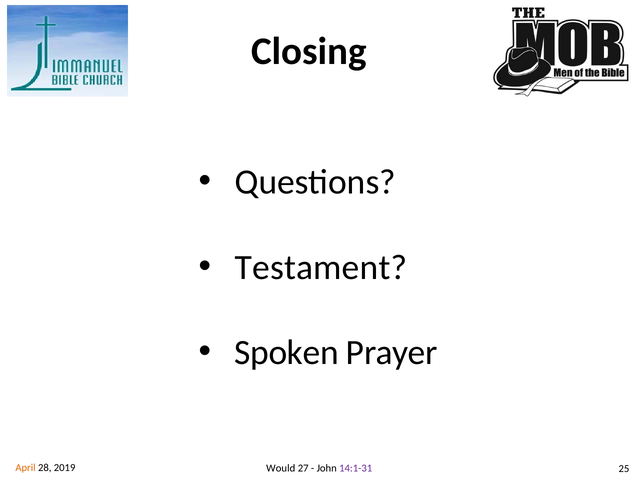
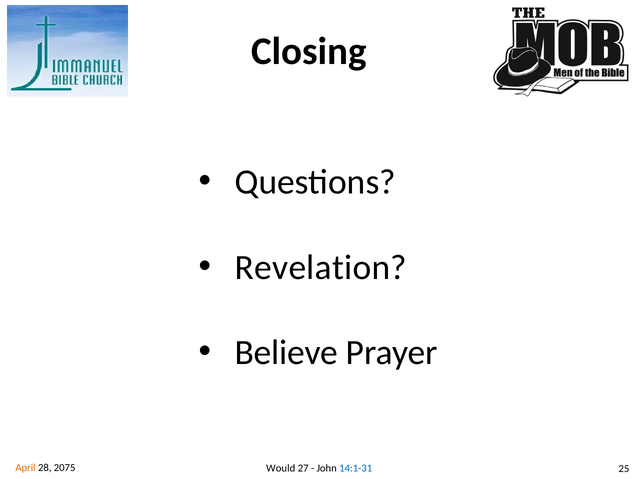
Testament: Testament -> Revelation
Spoken: Spoken -> Believe
2019: 2019 -> 2075
14:1-31 colour: purple -> blue
